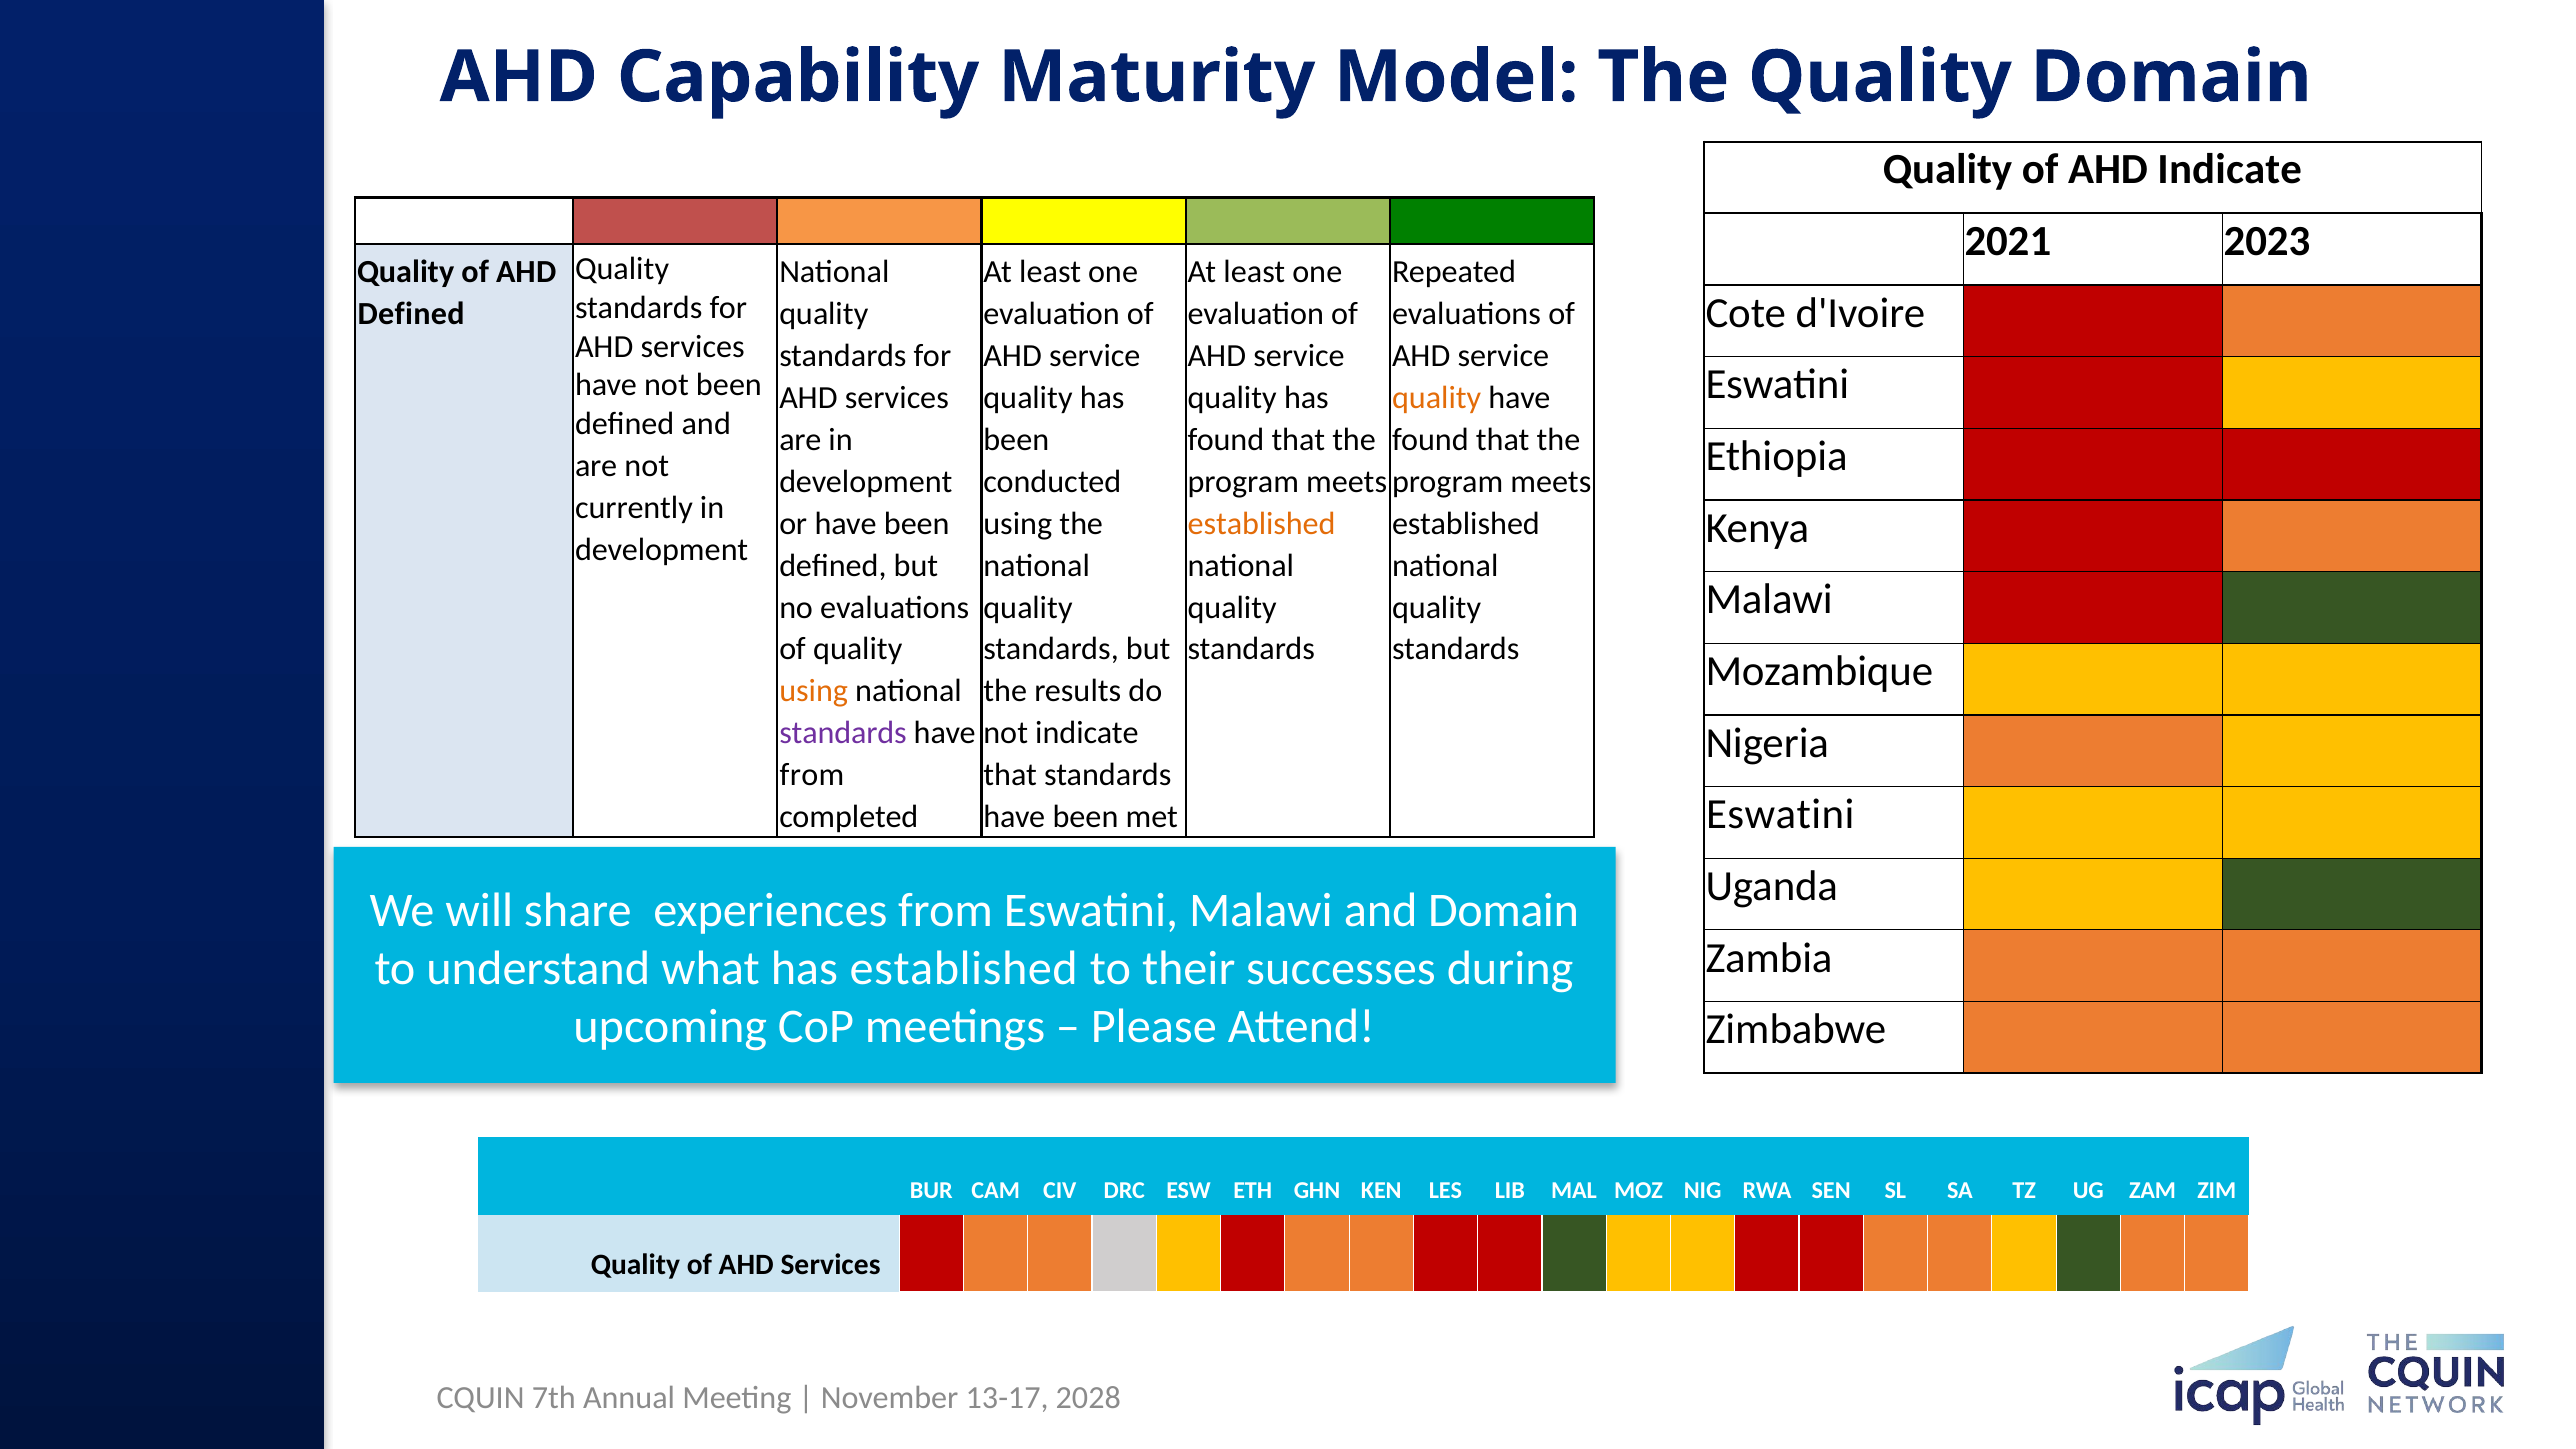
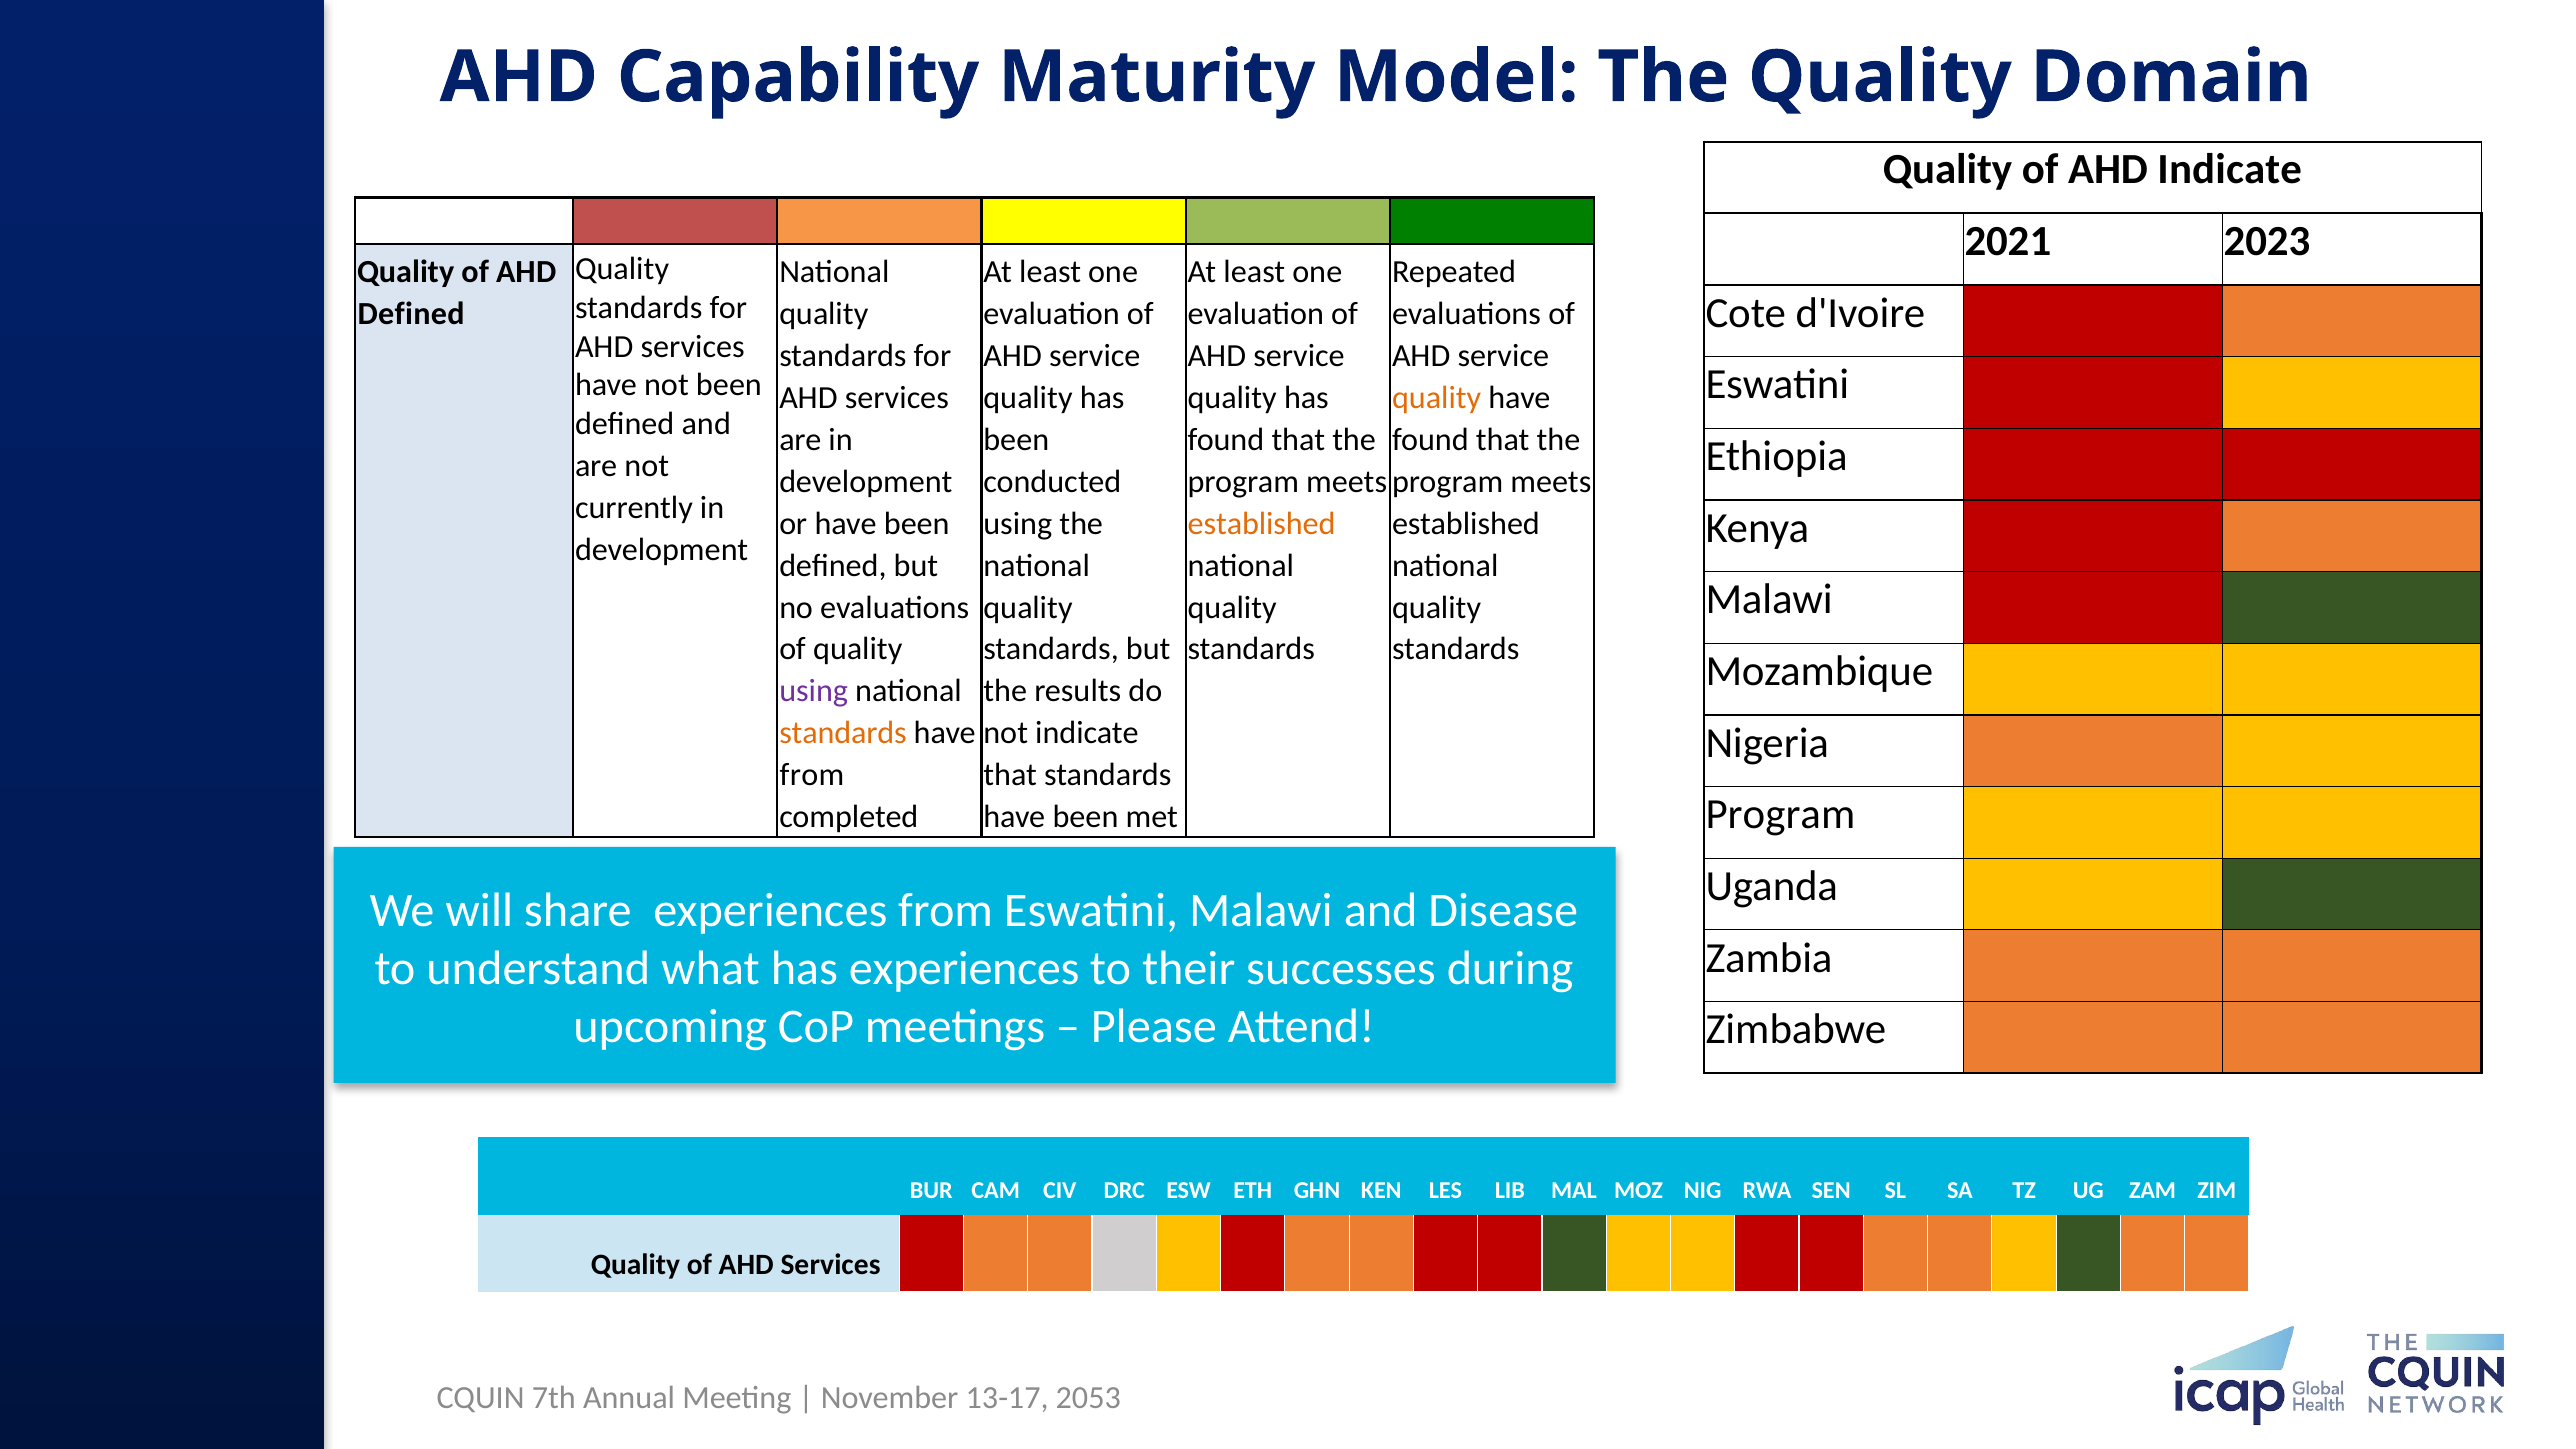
using at (814, 691) colour: orange -> purple
standards at (843, 733) colour: purple -> orange
Eswatini at (1780, 815): Eswatini -> Program
and Domain: Domain -> Disease
has established: established -> experiences
2028: 2028 -> 2053
